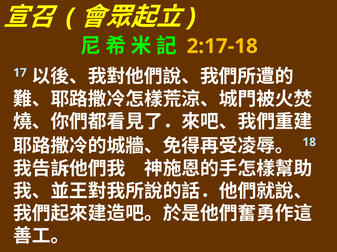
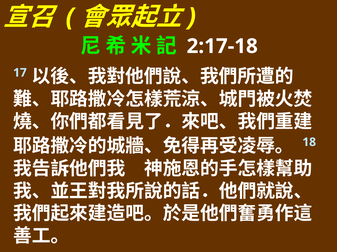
2:17-18 colour: yellow -> white
